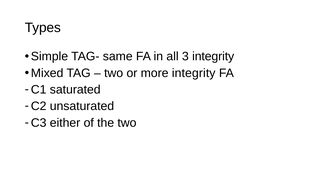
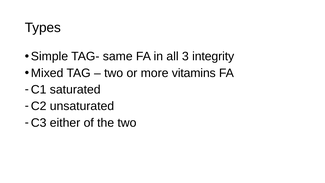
more integrity: integrity -> vitamins
